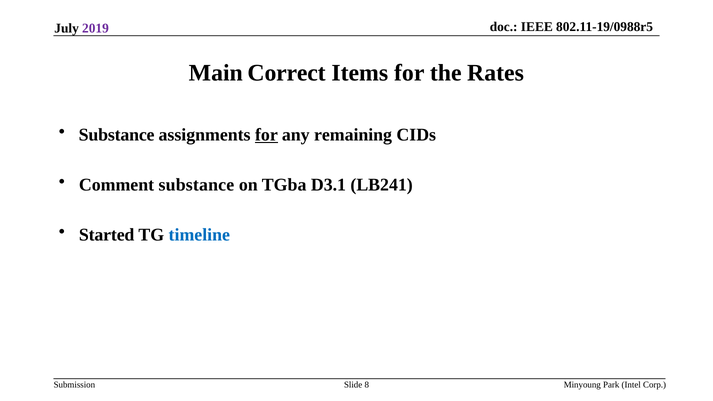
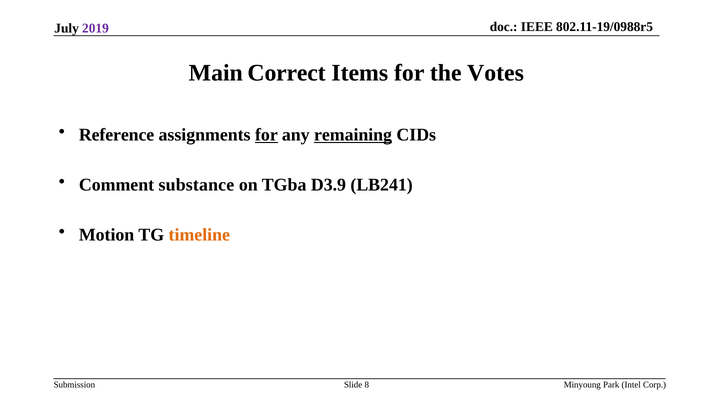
Rates: Rates -> Votes
Substance at (117, 135): Substance -> Reference
remaining underline: none -> present
D3.1: D3.1 -> D3.9
Started: Started -> Motion
timeline colour: blue -> orange
